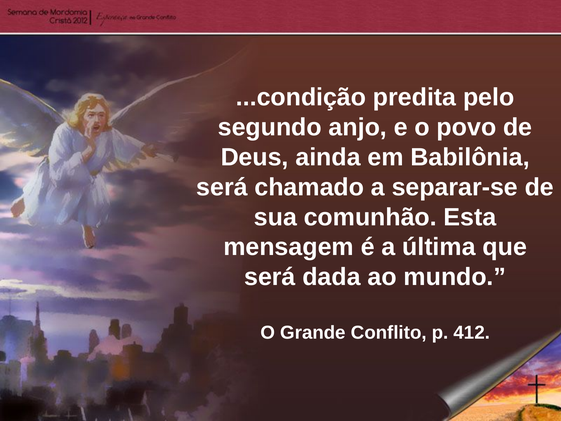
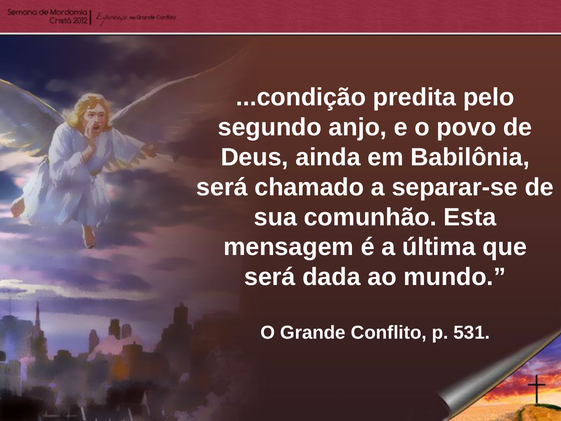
412: 412 -> 531
